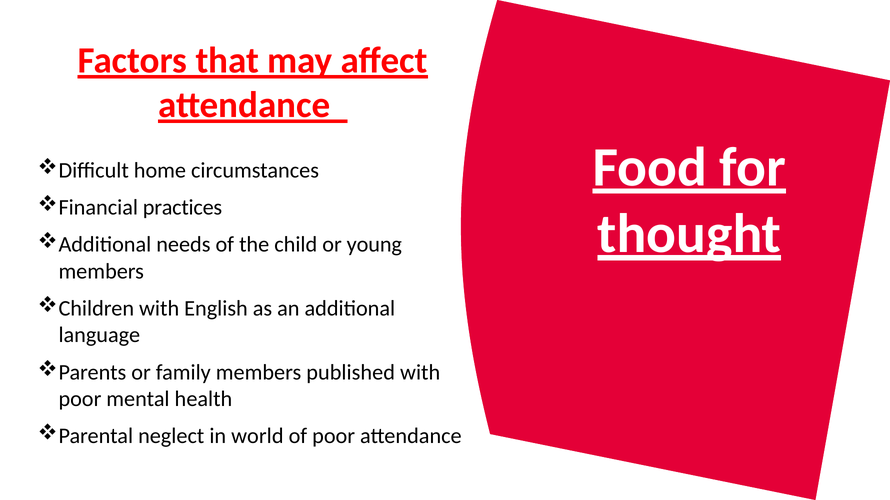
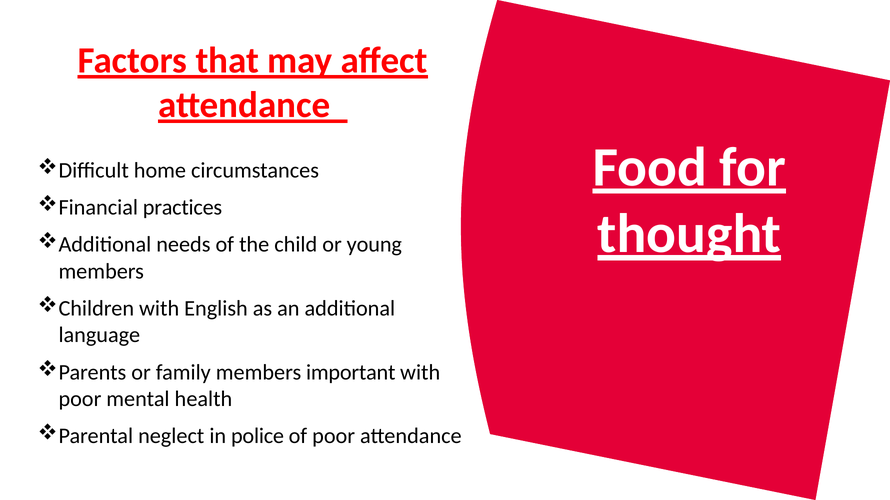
published: published -> important
world: world -> police
